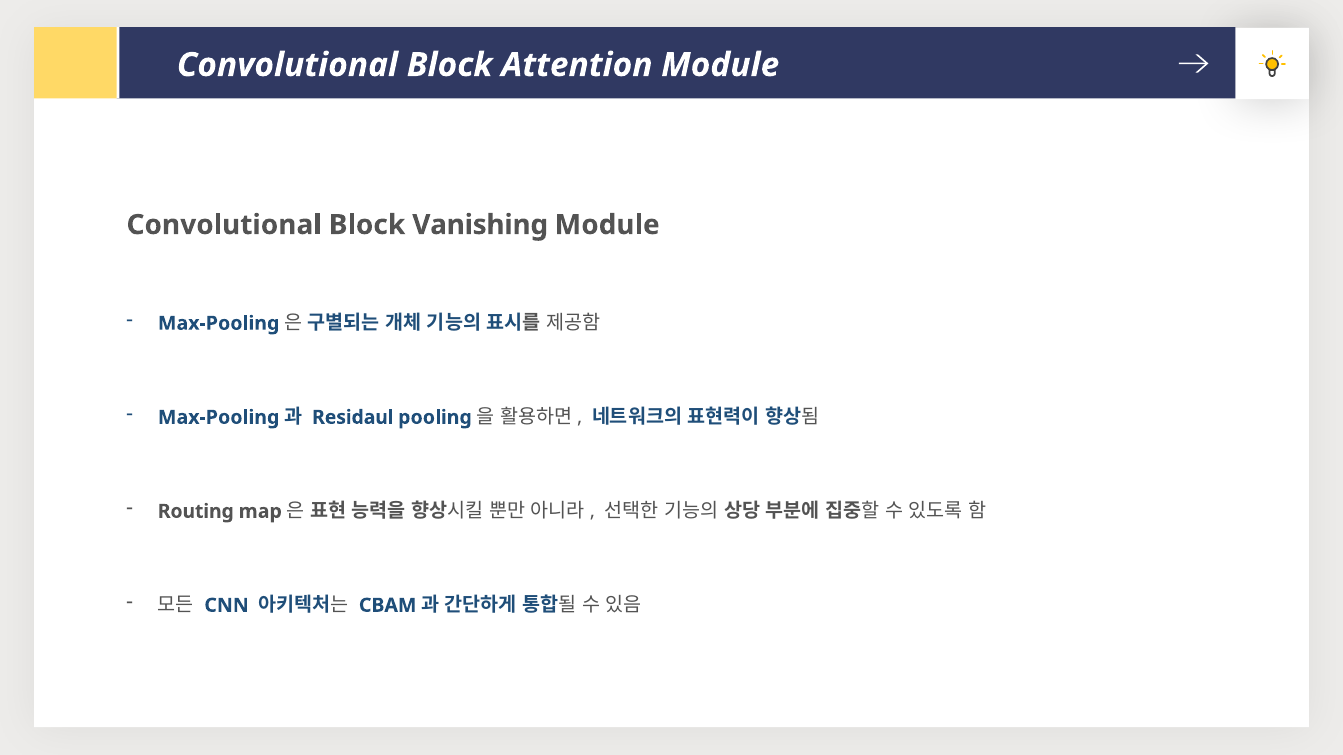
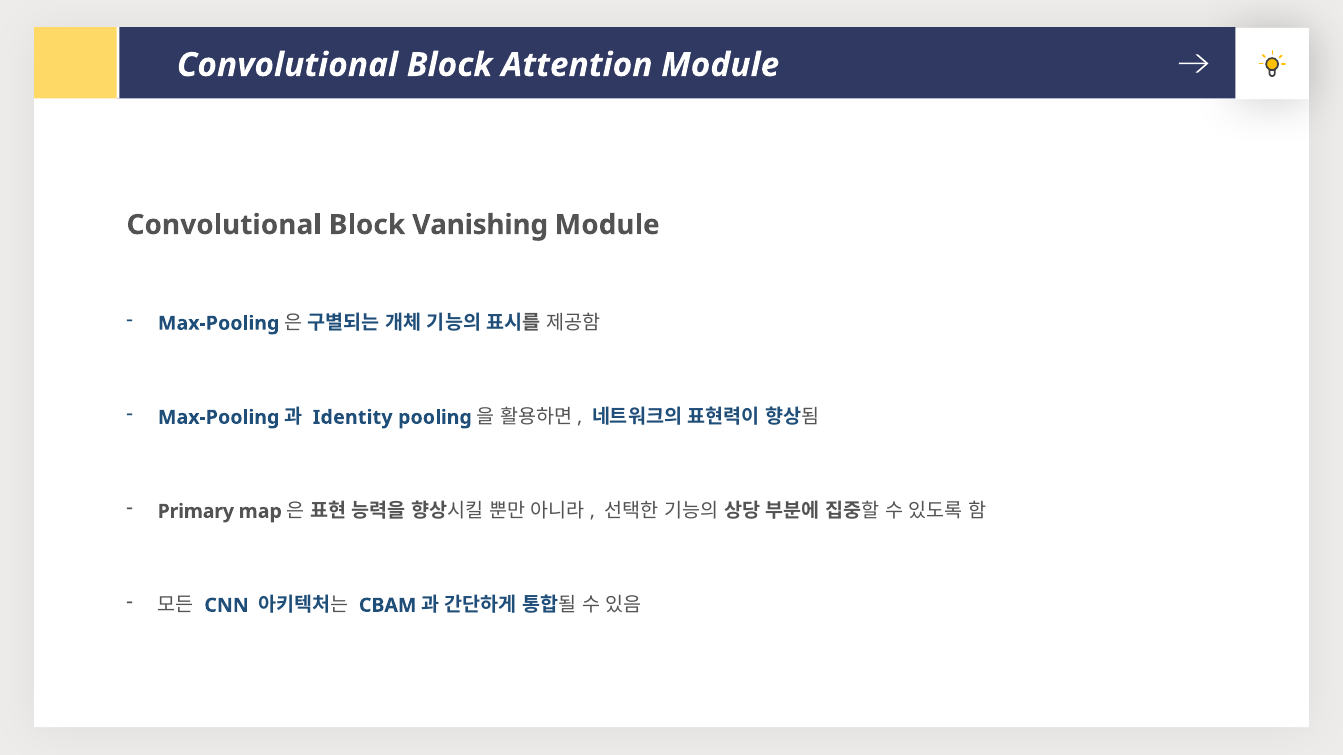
Residaul: Residaul -> Identity
Routing: Routing -> Primary
